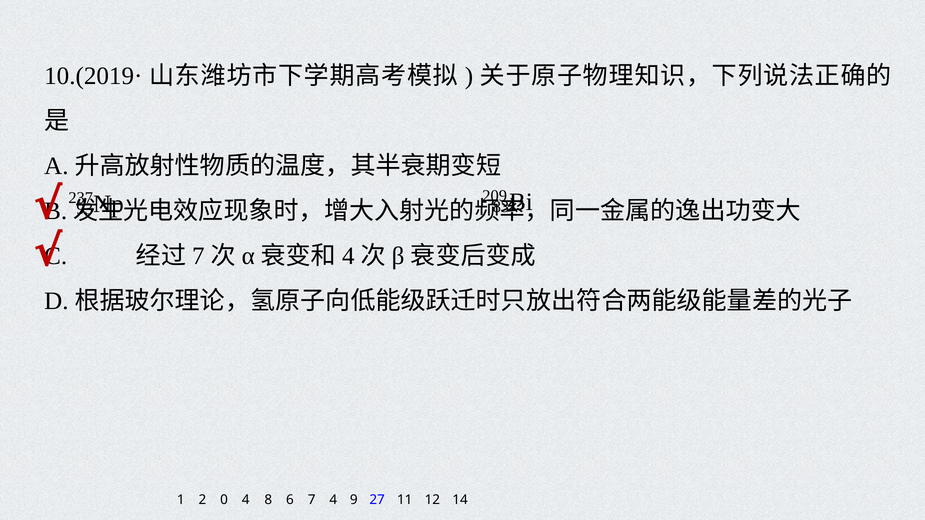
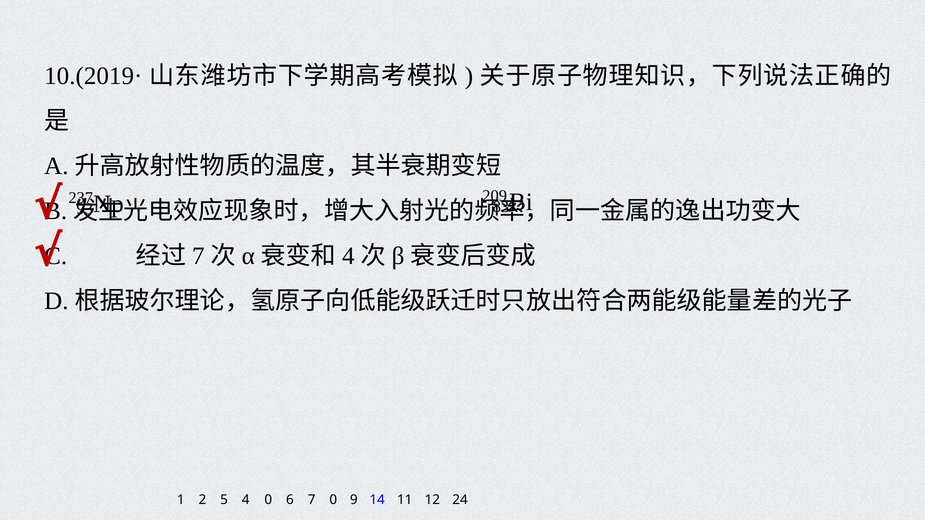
0: 0 -> 5
4 8: 8 -> 0
7 4: 4 -> 0
27: 27 -> 14
14: 14 -> 24
